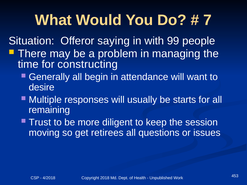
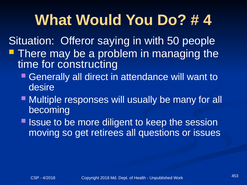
7: 7 -> 4
99: 99 -> 50
begin: begin -> direct
starts: starts -> many
remaining: remaining -> becoming
Trust: Trust -> Issue
